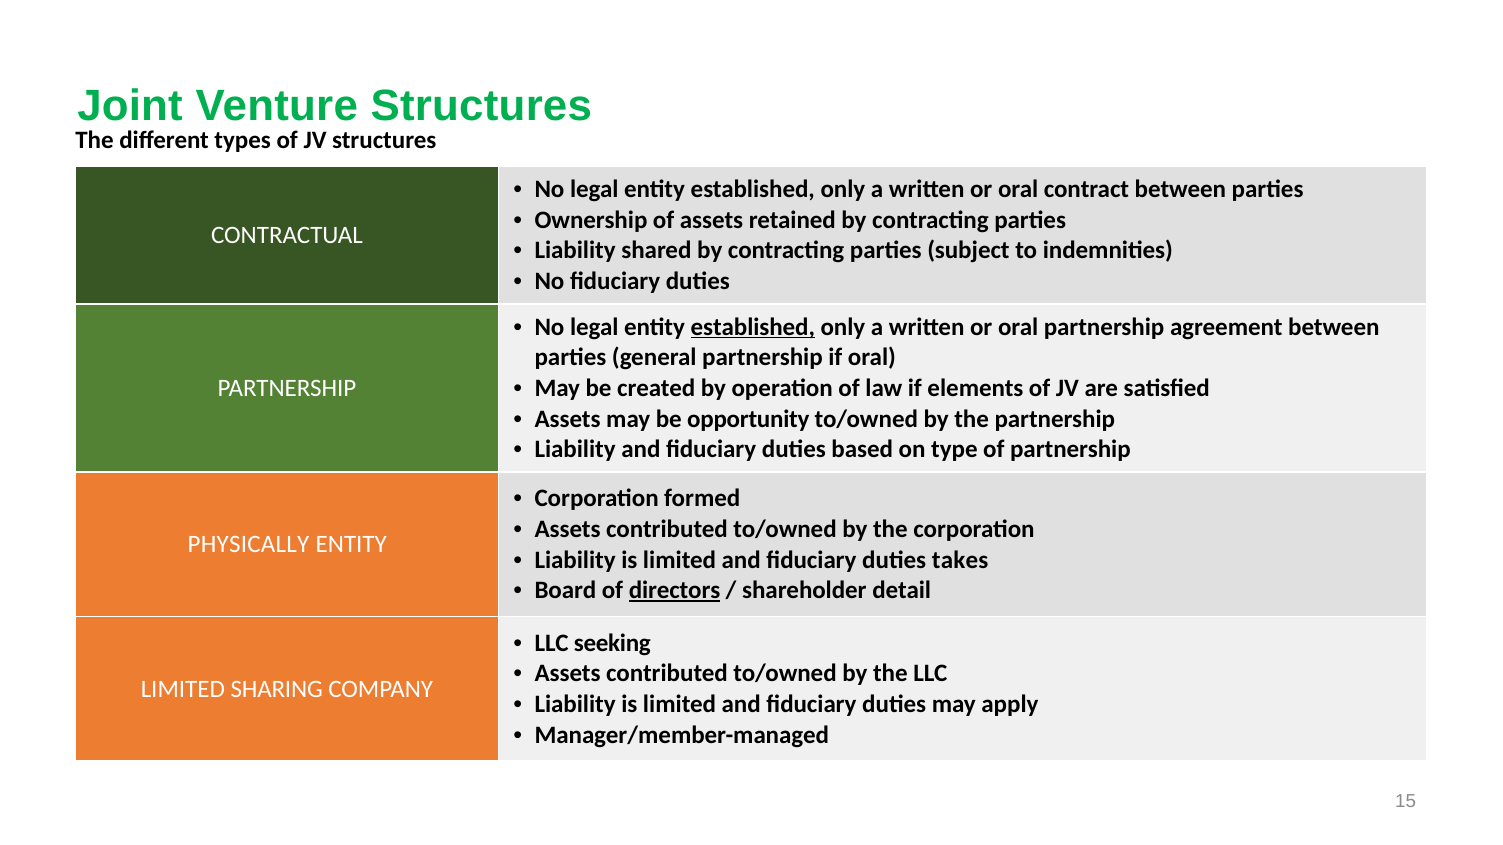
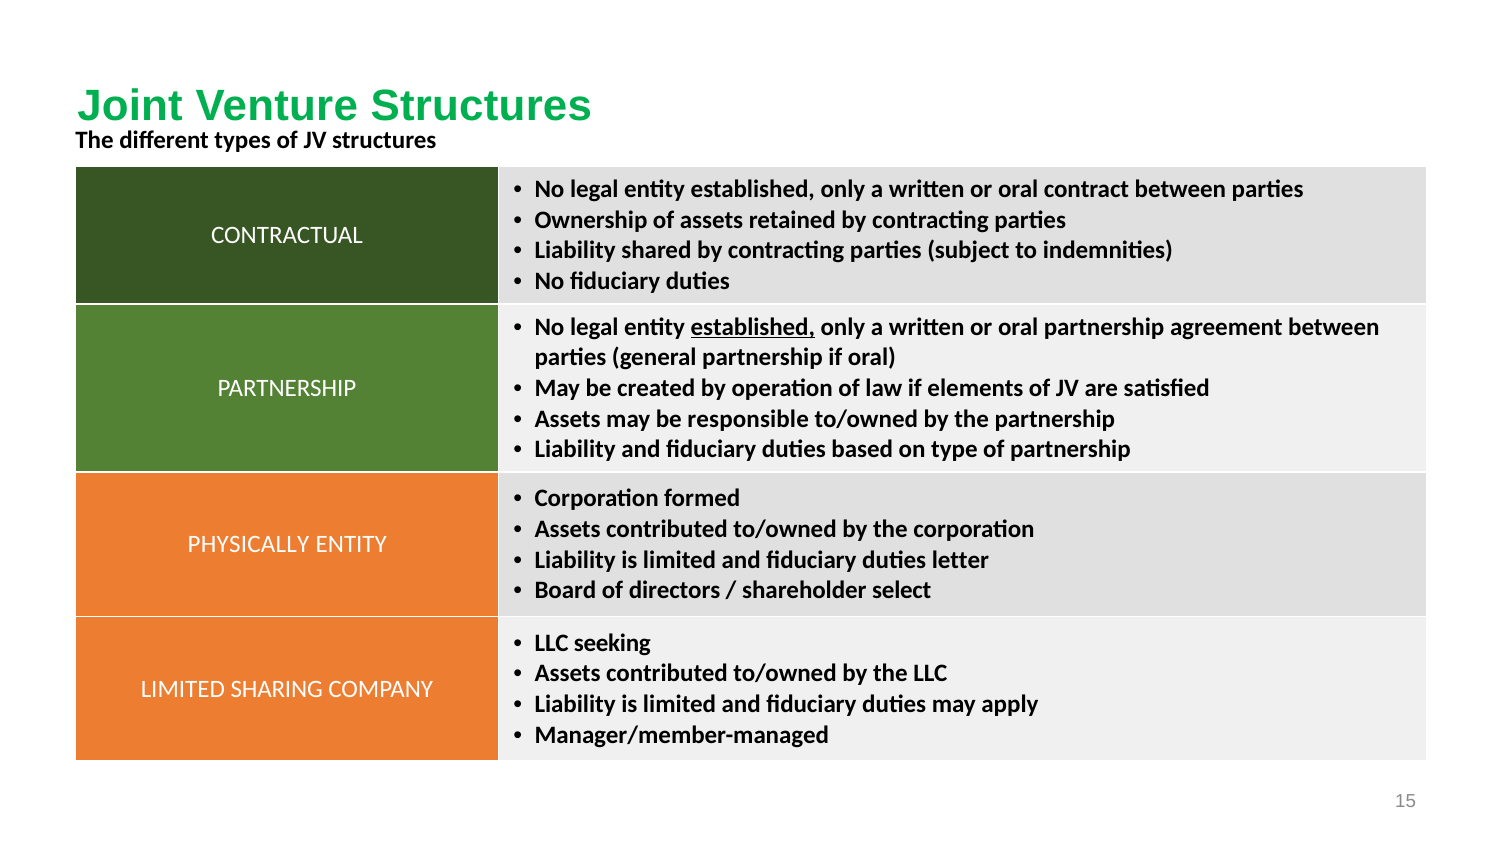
opportunity: opportunity -> responsible
takes: takes -> letter
directors underline: present -> none
detail: detail -> select
